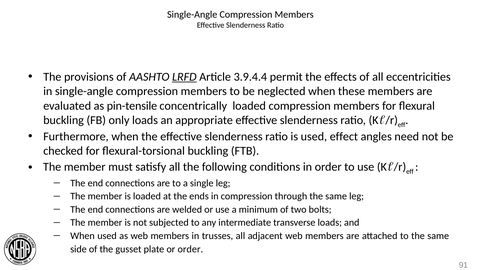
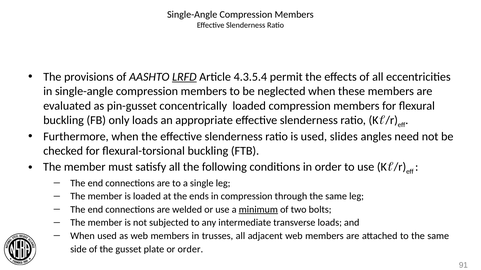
3.9.4.4: 3.9.4.4 -> 4.3.5.4
pin-tensile: pin-tensile -> pin-gusset
effect: effect -> slides
minimum underline: none -> present
